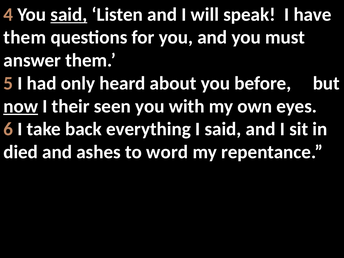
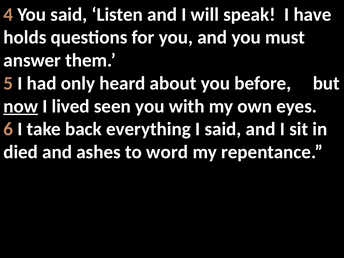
said at (69, 14) underline: present -> none
them at (25, 37): them -> holds
their: their -> lived
